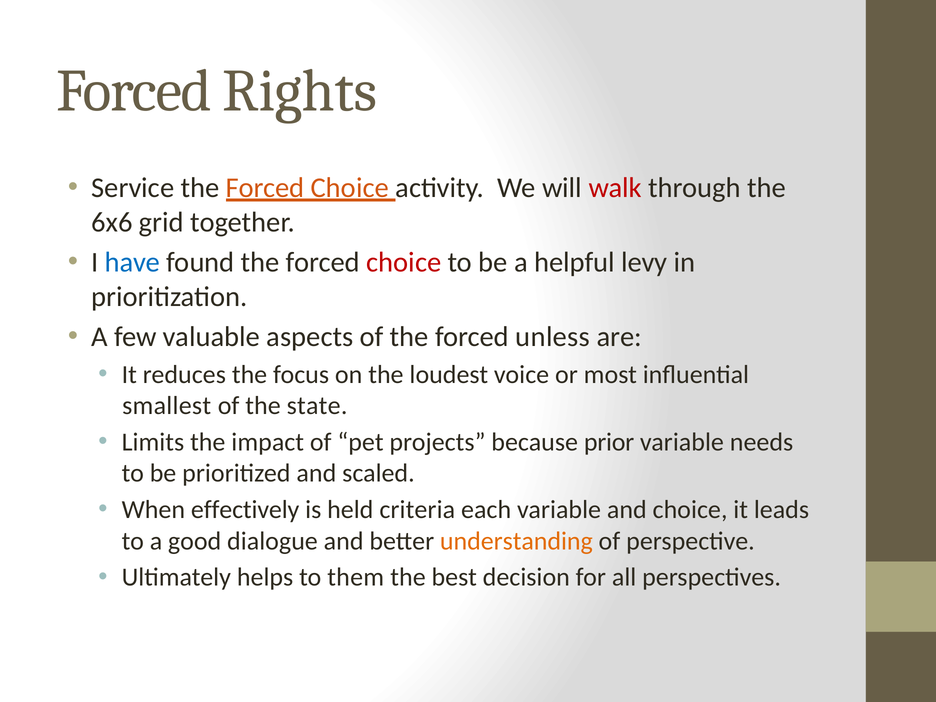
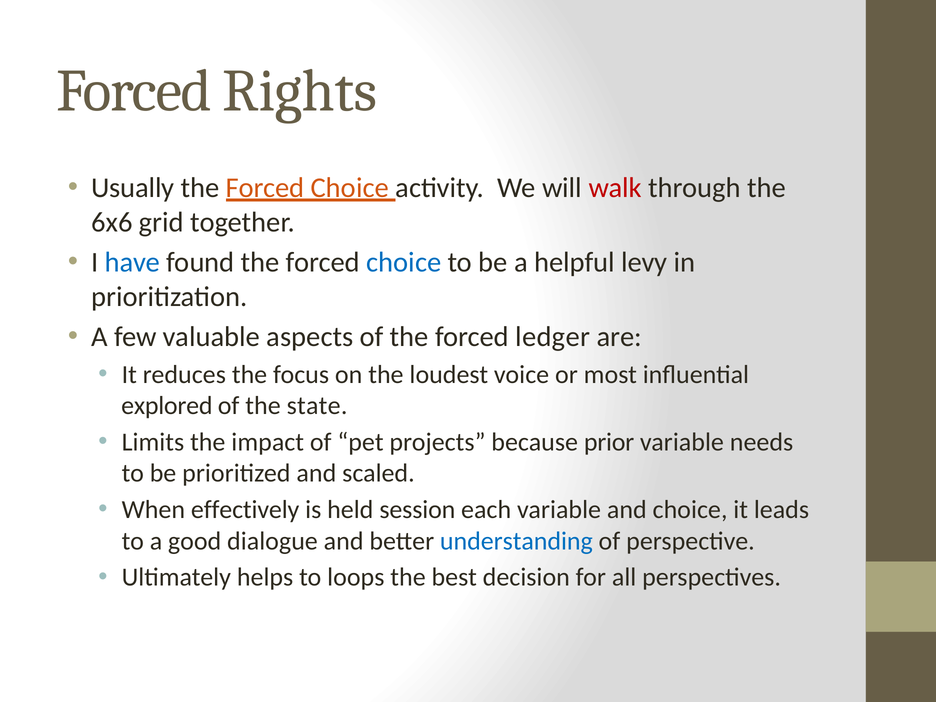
Service: Service -> Usually
choice at (404, 262) colour: red -> blue
unless: unless -> ledger
smallest: smallest -> explored
criteria: criteria -> session
understanding colour: orange -> blue
them: them -> loops
